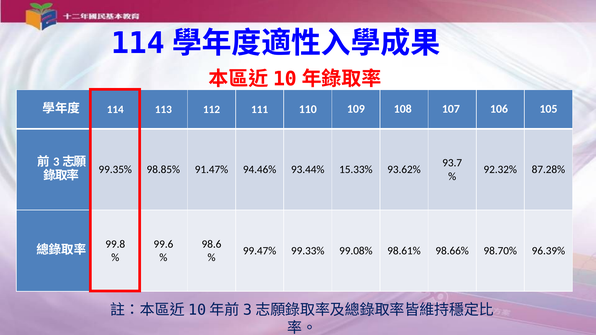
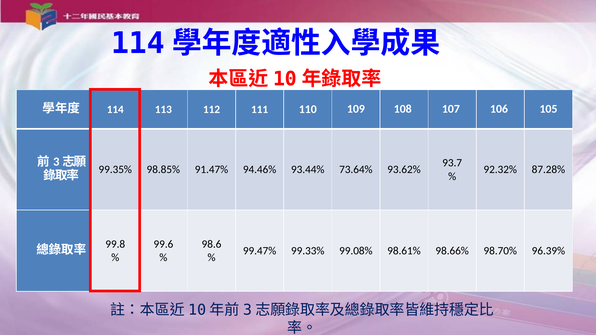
15.33%: 15.33% -> 73.64%
